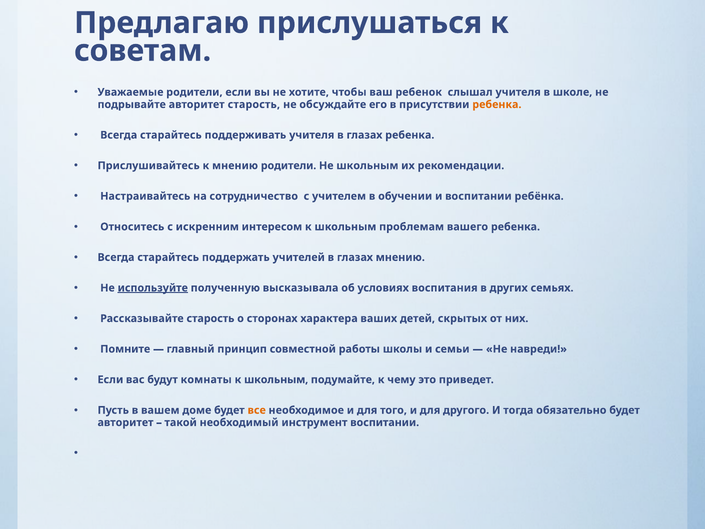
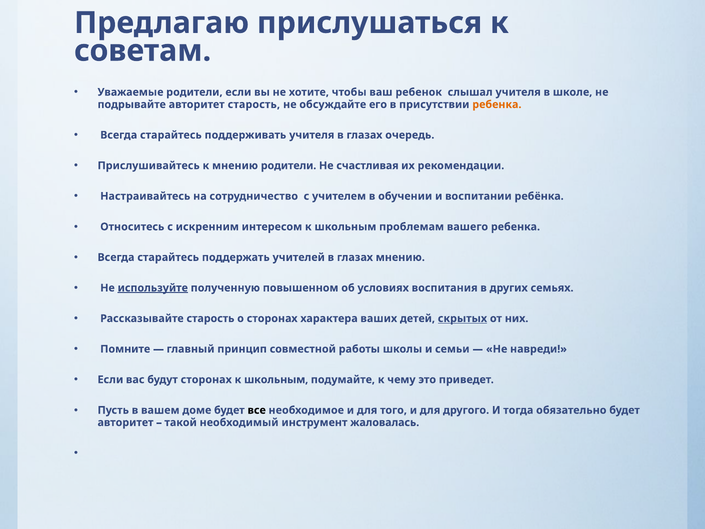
глазах ребенка: ребенка -> очередь
Не школьным: школьным -> счастливая
высказывала: высказывала -> повышенном
скрытых underline: none -> present
будут комнаты: комнаты -> сторонах
все colour: orange -> black
инструмент воспитании: воспитании -> жаловалась
